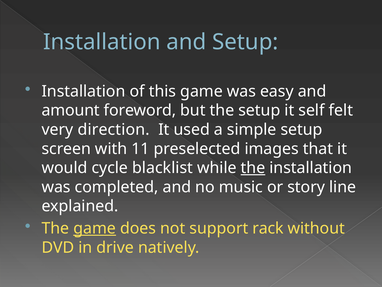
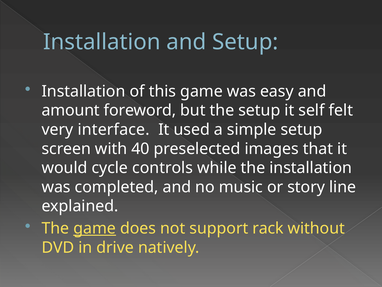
direction: direction -> interface
11: 11 -> 40
blacklist: blacklist -> controls
the at (253, 168) underline: present -> none
